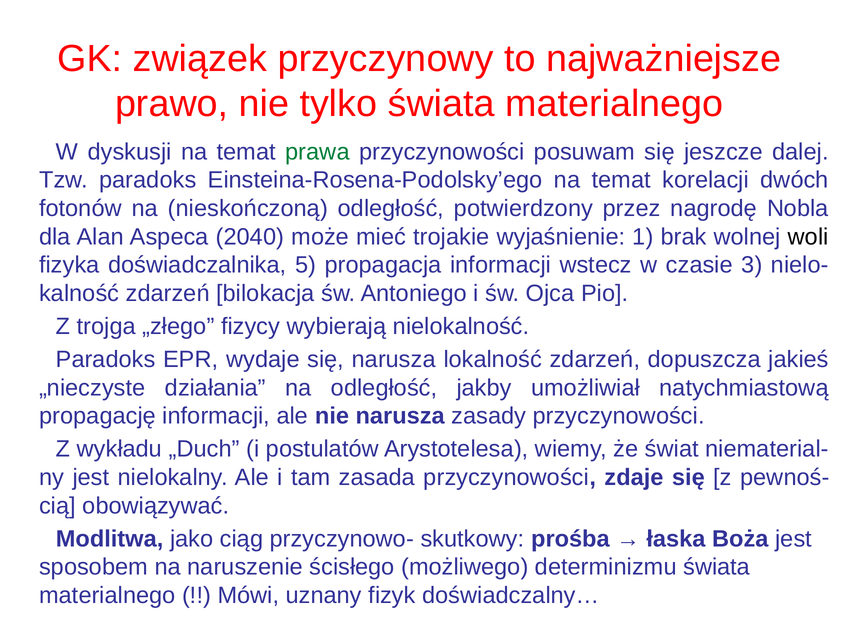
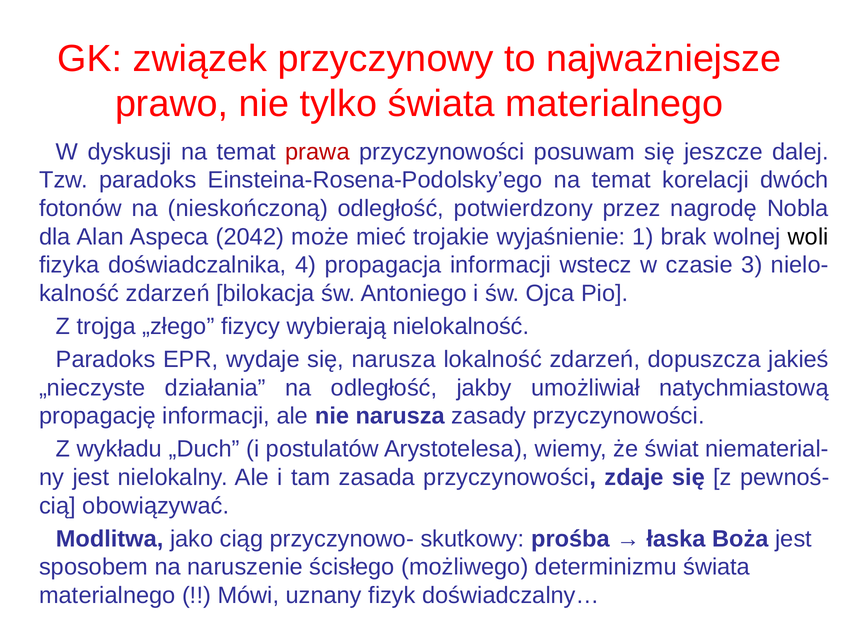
prawa colour: green -> red
2040: 2040 -> 2042
5: 5 -> 4
